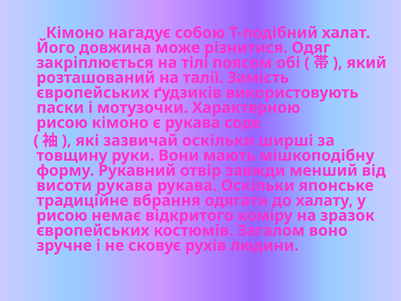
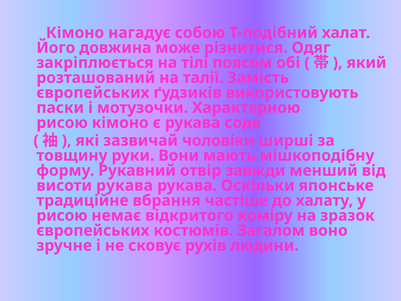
зазвичай оскільки: оскільки -> чоловіки
одягати: одягати -> частіше
